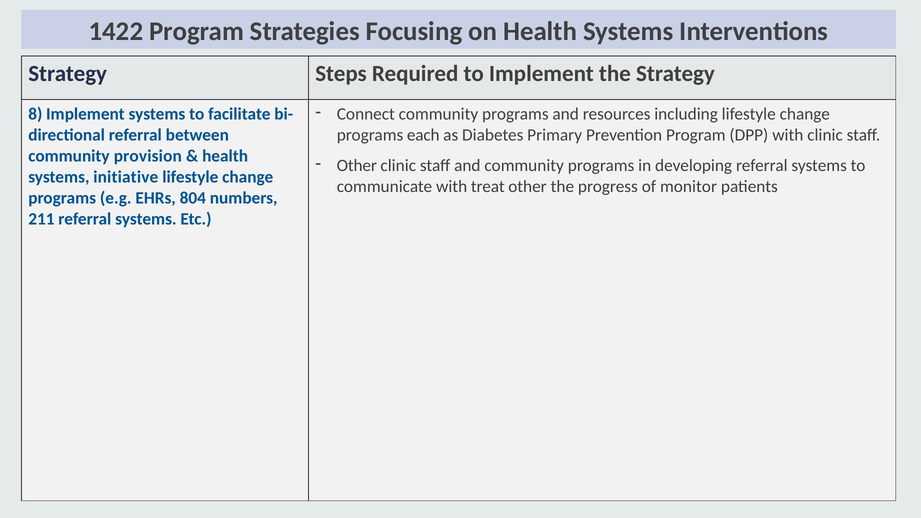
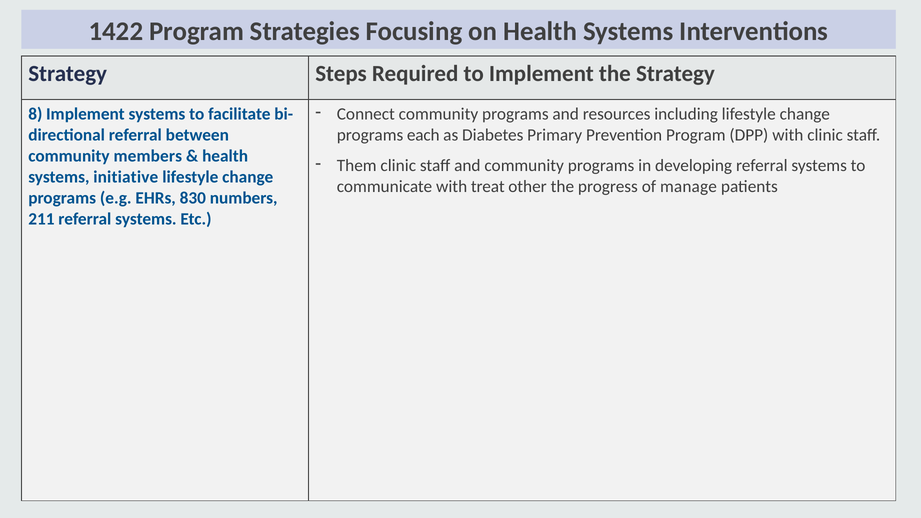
provision: provision -> members
Other at (357, 165): Other -> Them
monitor: monitor -> manage
804: 804 -> 830
